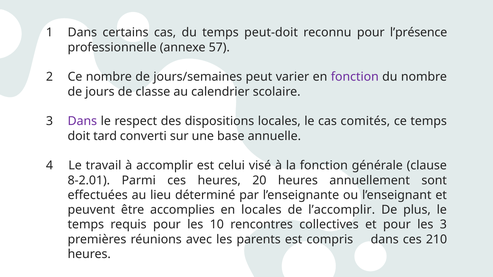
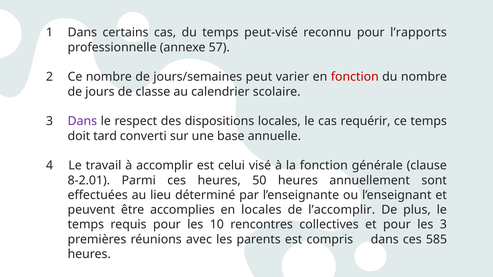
peut-doit: peut-doit -> peut-visé
l’présence: l’présence -> l’rapports
fonction at (355, 77) colour: purple -> red
comités: comités -> requérir
20: 20 -> 50
210: 210 -> 585
